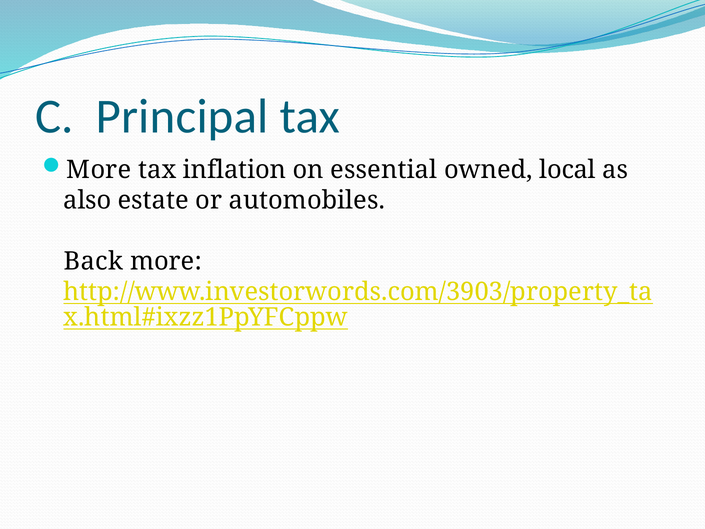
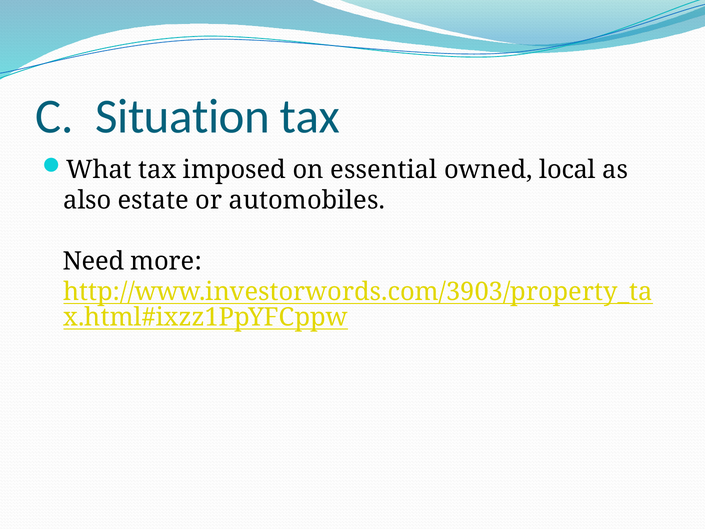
Principal: Principal -> Situation
More at (99, 170): More -> What
inflation: inflation -> imposed
Back: Back -> Need
